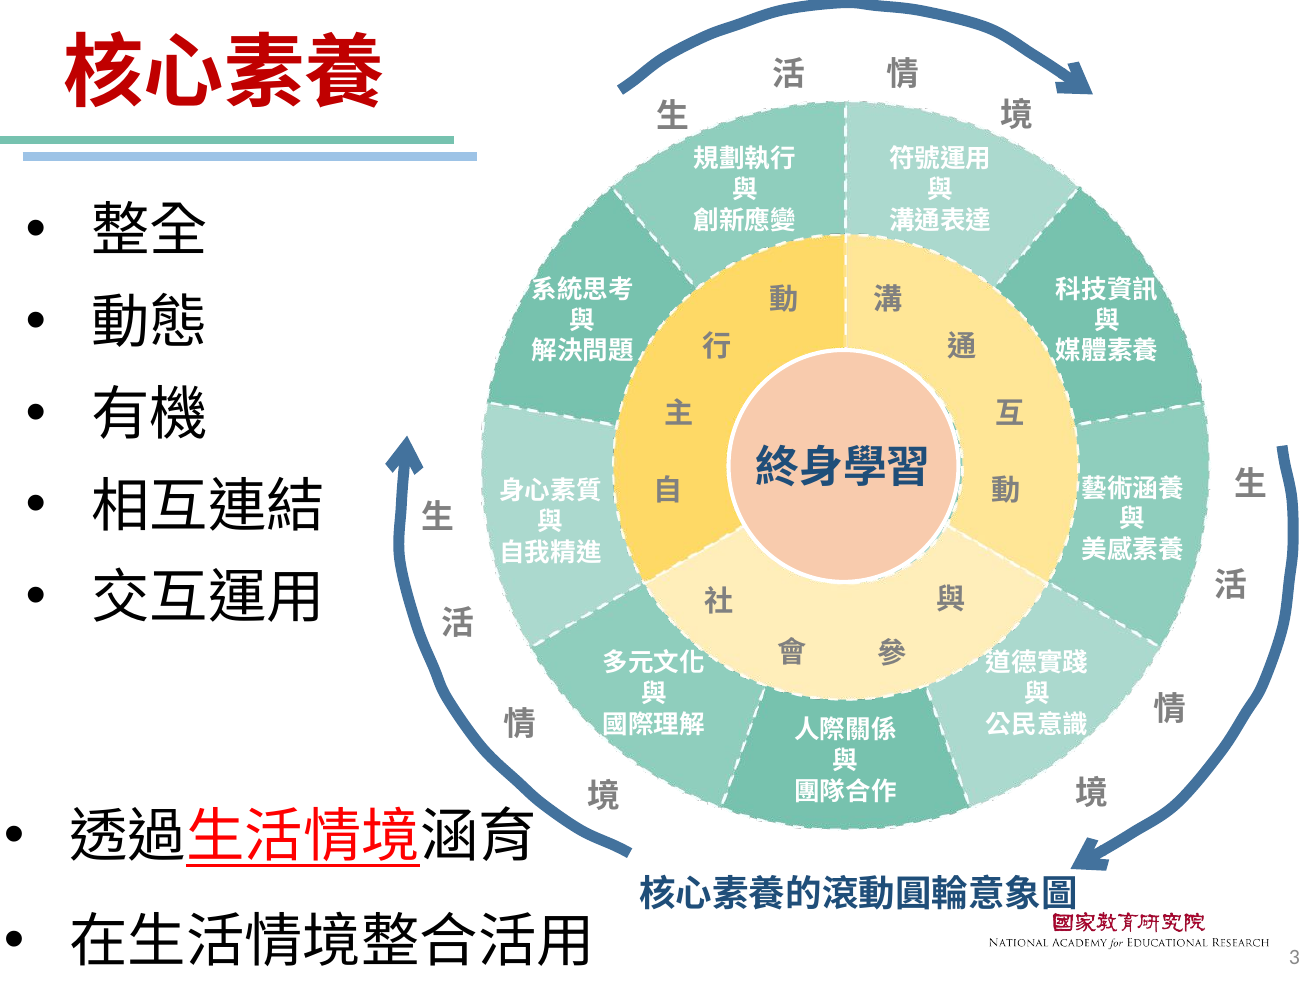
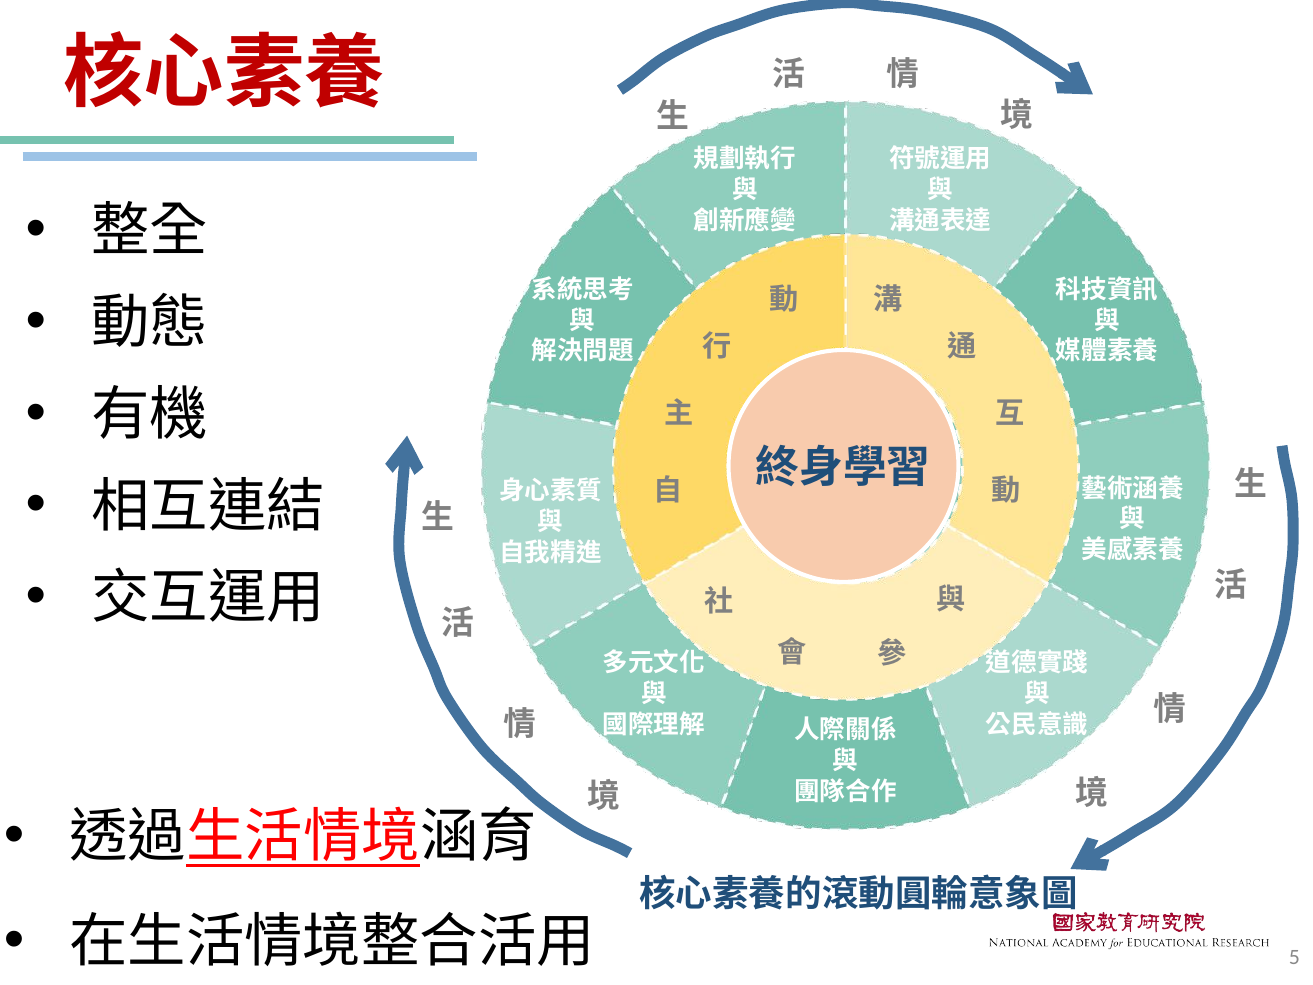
3: 3 -> 5
